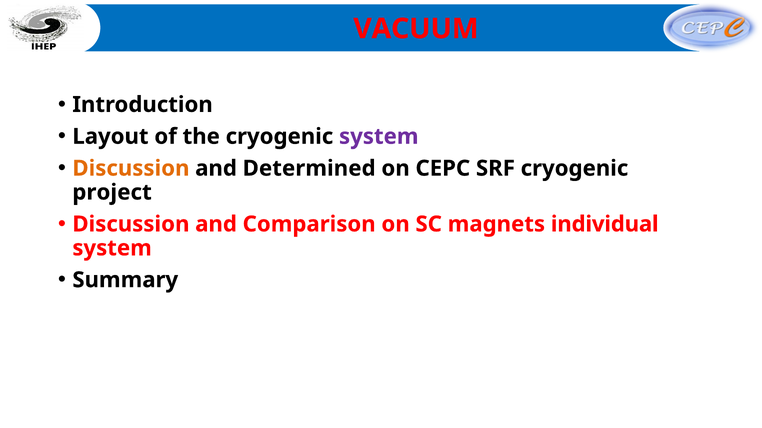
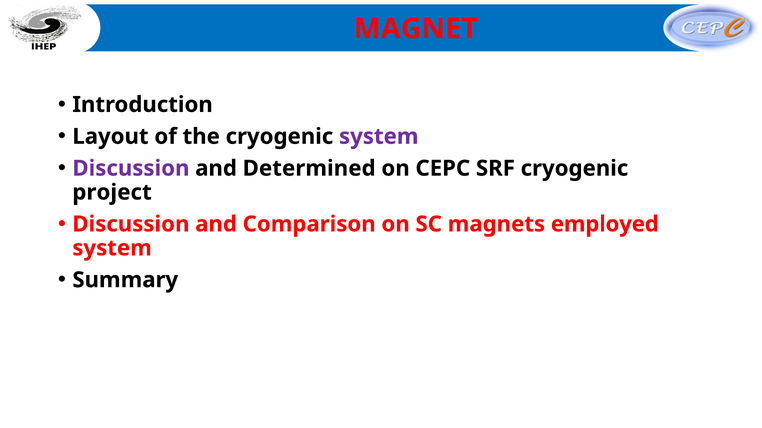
VACUUM: VACUUM -> MAGNET
Discussion at (131, 169) colour: orange -> purple
individual: individual -> employed
